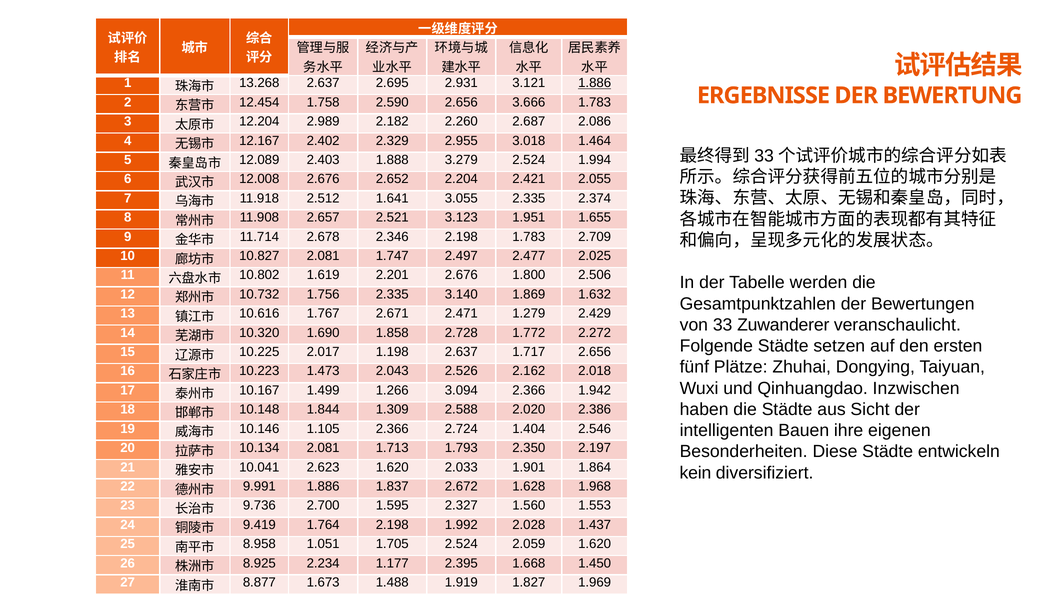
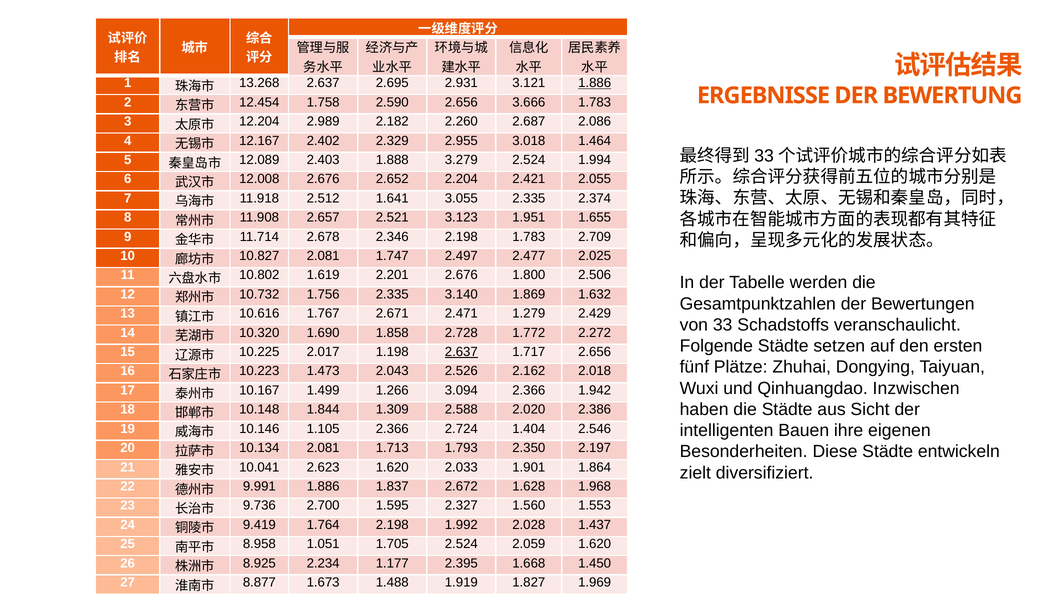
Zuwanderer: Zuwanderer -> Schadstoffs
2.637 at (461, 352) underline: none -> present
kein: kein -> zielt
